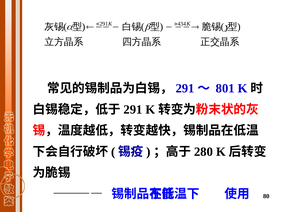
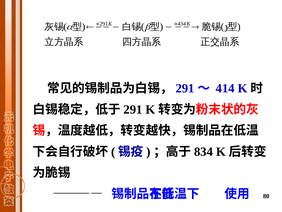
801: 801 -> 414
280: 280 -> 834
